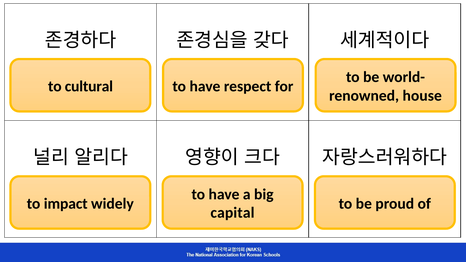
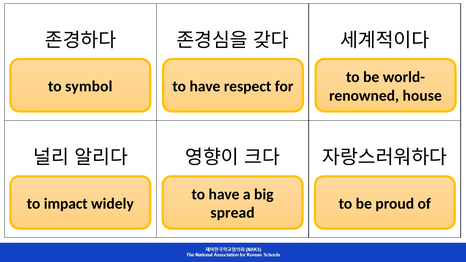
cultural: cultural -> symbol
capital: capital -> spread
